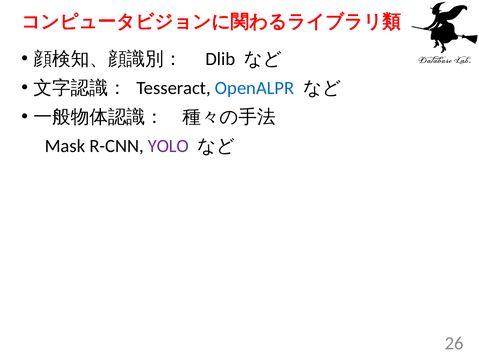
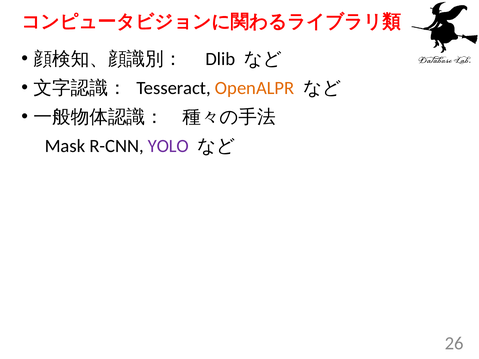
OpenALPR colour: blue -> orange
